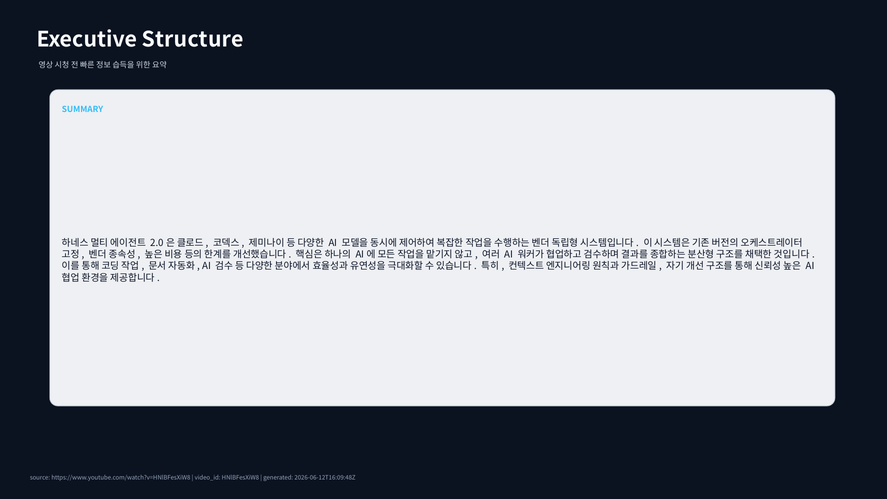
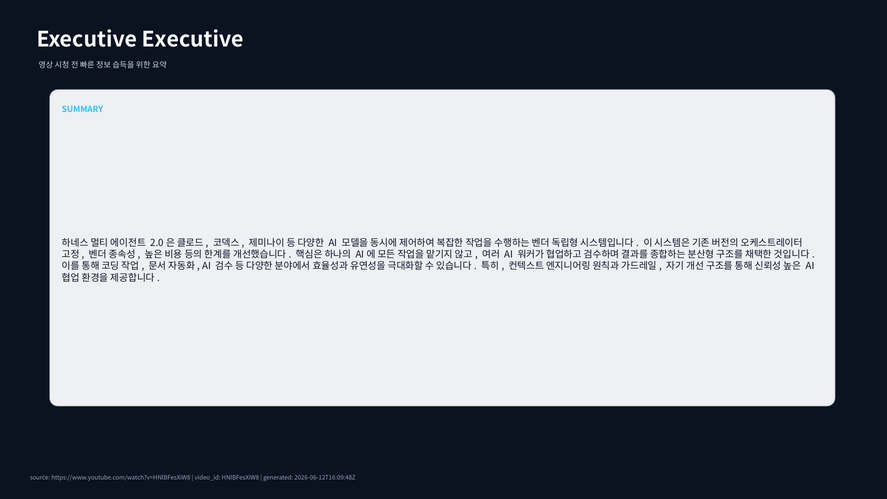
Executive Structure: Structure -> Executive
